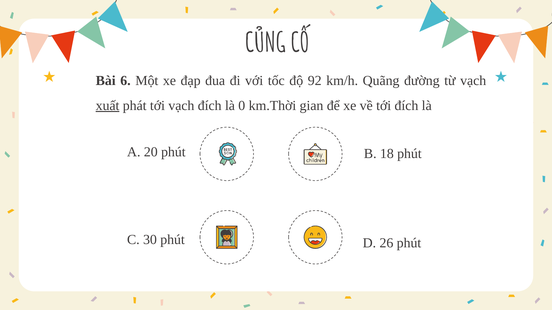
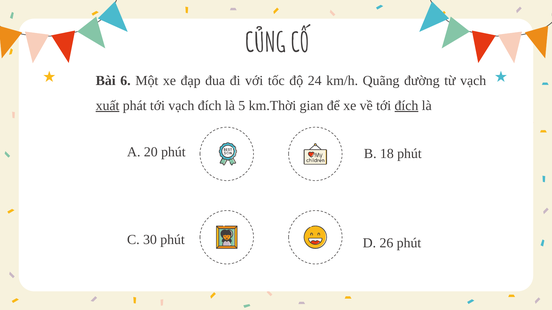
92: 92 -> 24
0: 0 -> 5
đích at (406, 106) underline: none -> present
